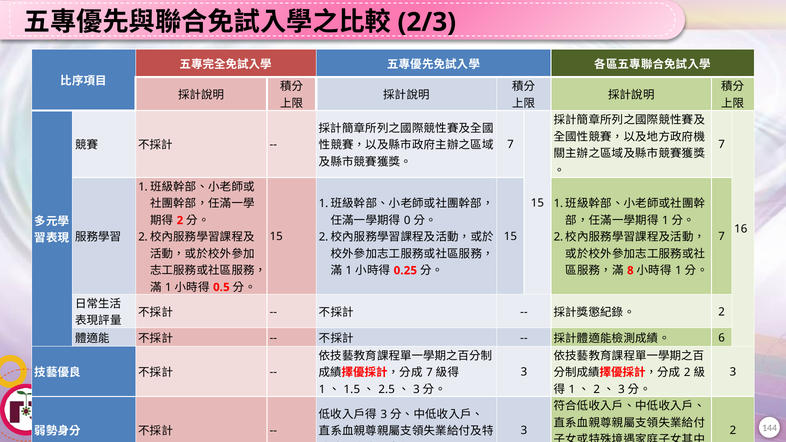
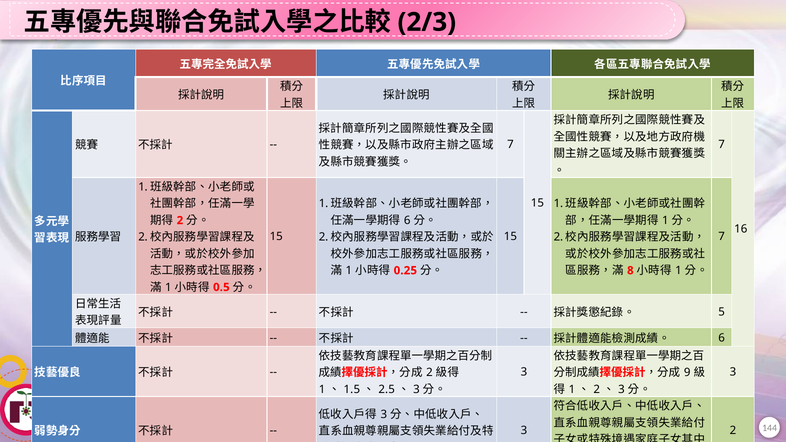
0 at (407, 220): 0 -> 6
2 at (722, 312): 2 -> 5
7 at (429, 373): 7 -> 2
2 at (687, 373): 2 -> 9
